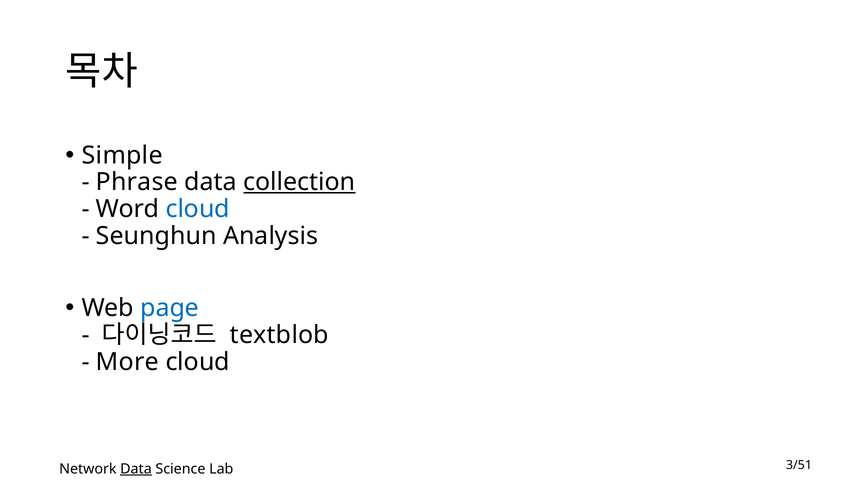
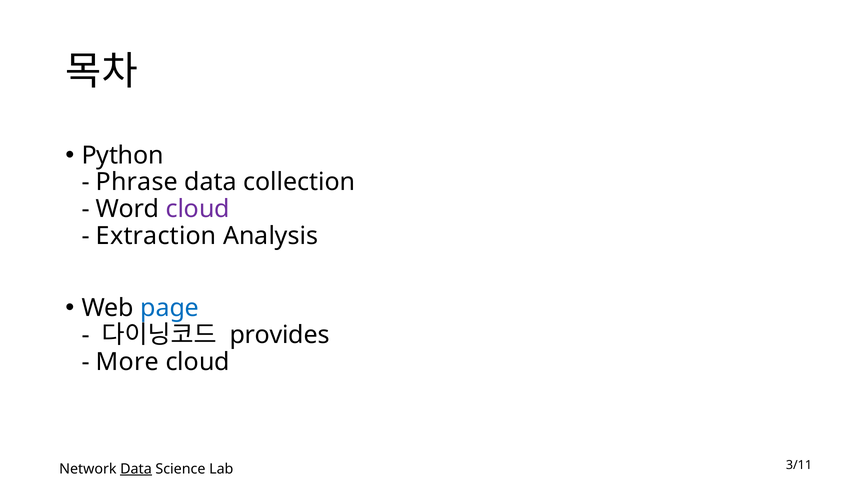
Simple: Simple -> Python
collection underline: present -> none
cloud at (198, 209) colour: blue -> purple
Seunghun: Seunghun -> Extraction
textblob: textblob -> provides
3/51: 3/51 -> 3/11
